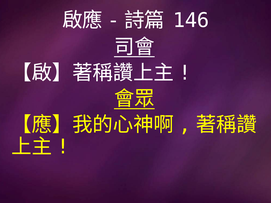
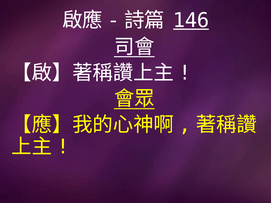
146 underline: none -> present
